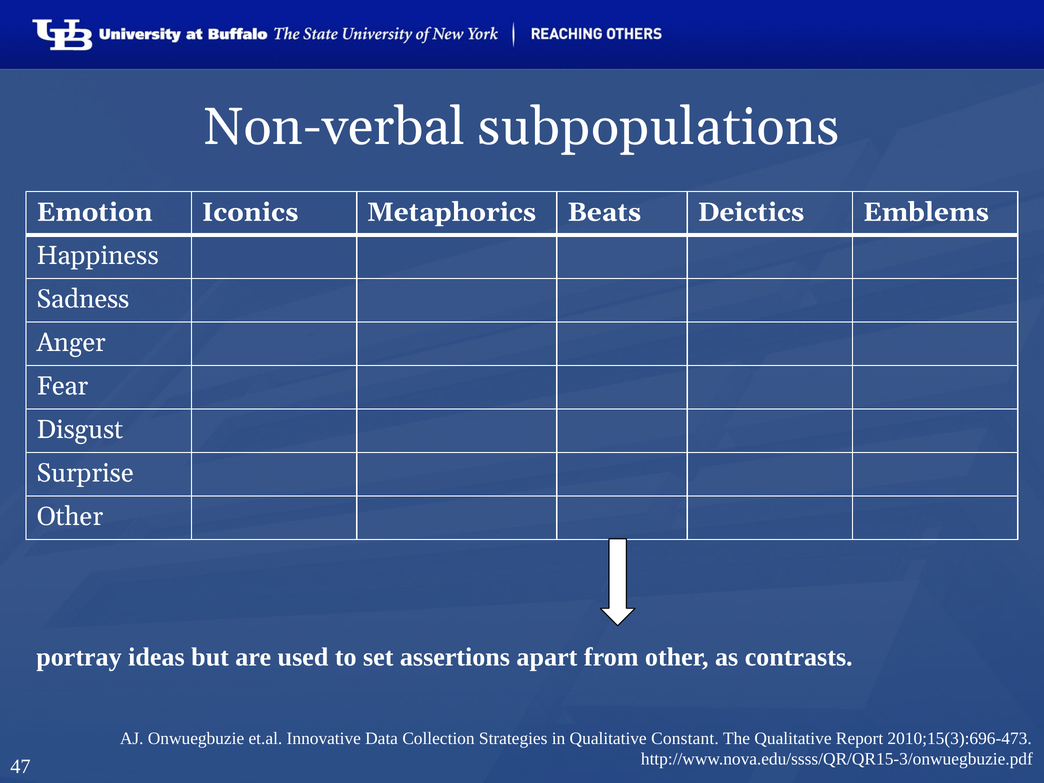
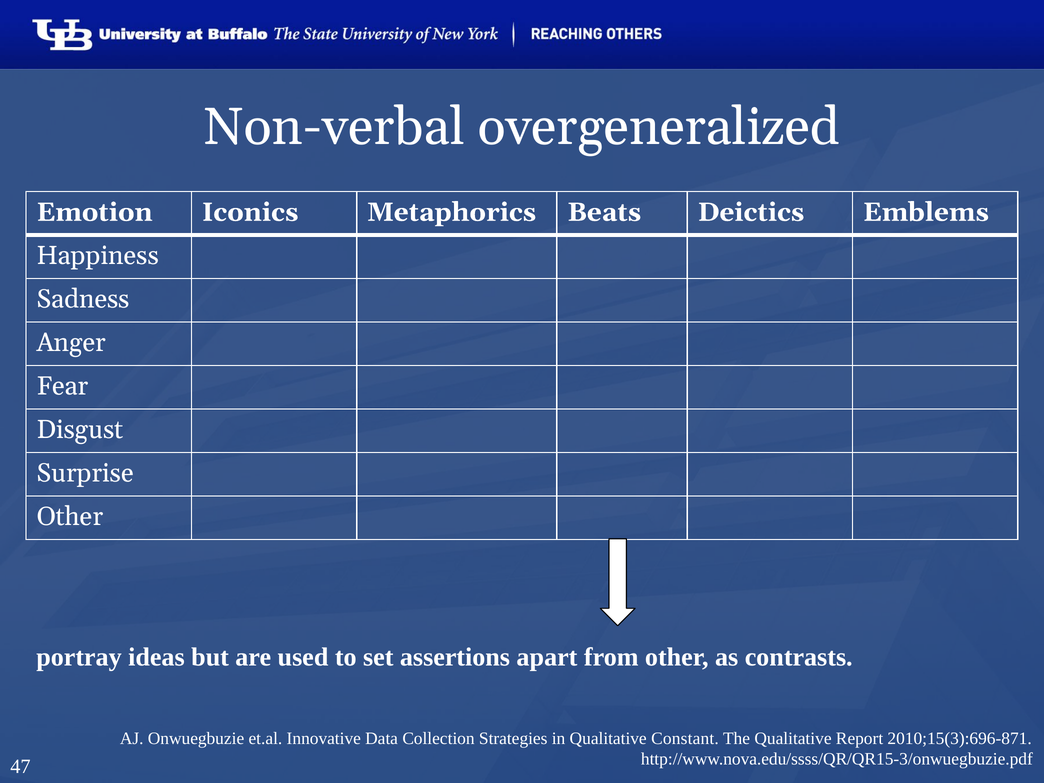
subpopulations: subpopulations -> overgeneralized
2010;15(3):696-473: 2010;15(3):696-473 -> 2010;15(3):696-871
